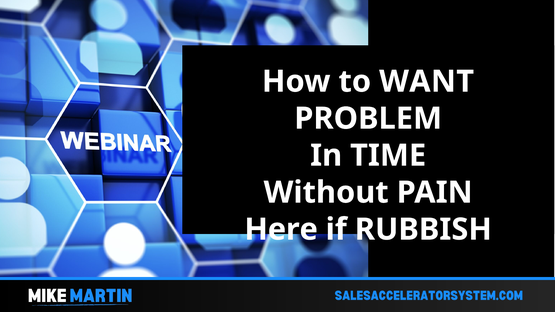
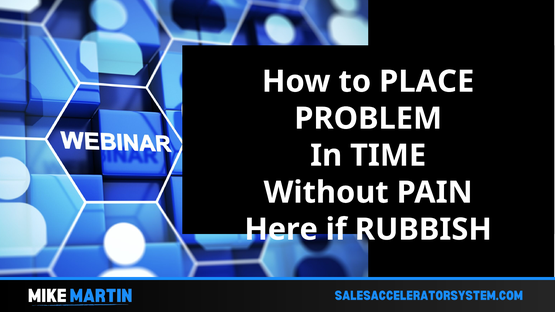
WANT: WANT -> PLACE
